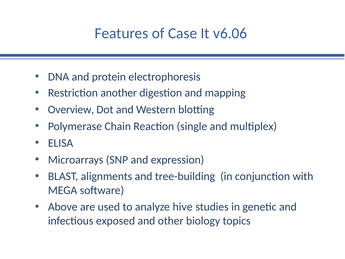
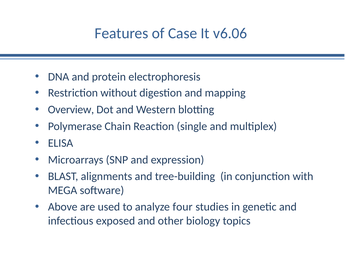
another: another -> without
hive: hive -> four
